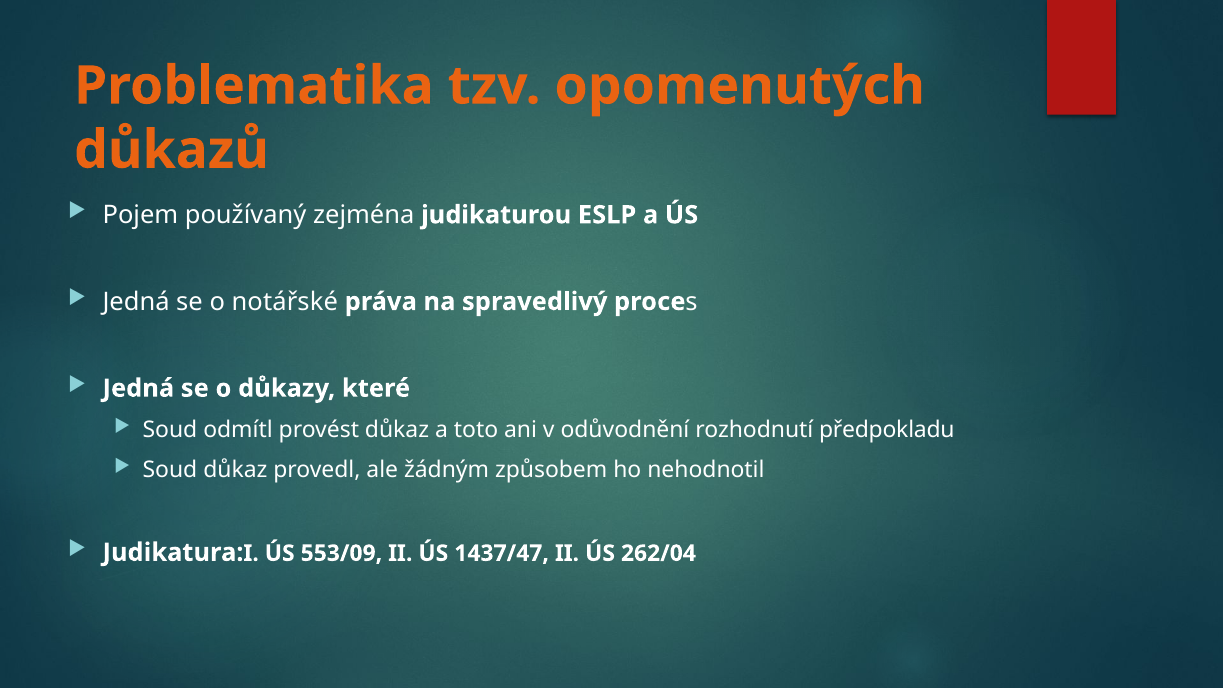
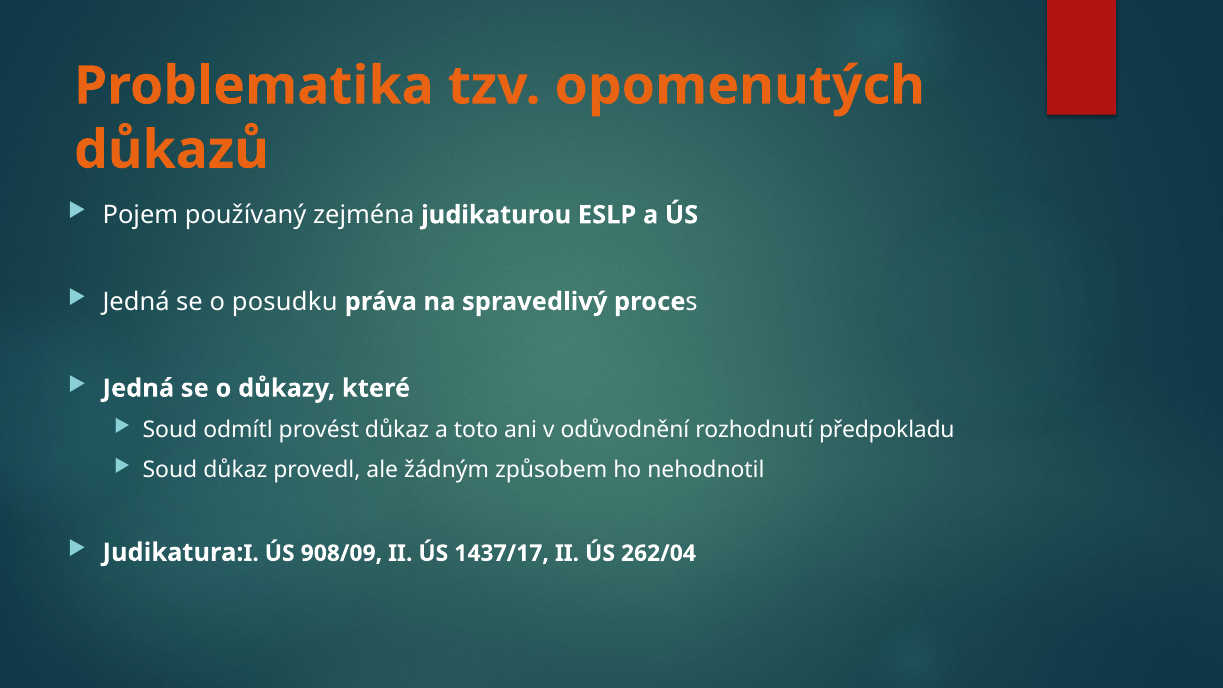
notářské: notářské -> posudku
553/09: 553/09 -> 908/09
1437/47: 1437/47 -> 1437/17
